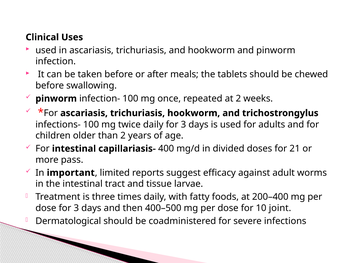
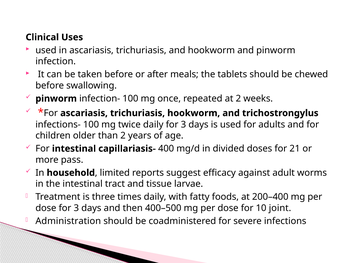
important: important -> household
Dermatological: Dermatological -> Administration
